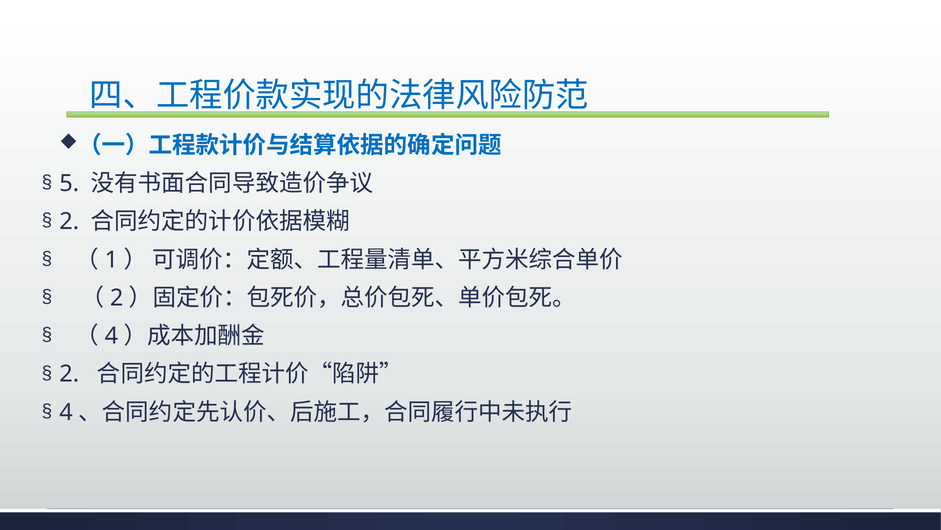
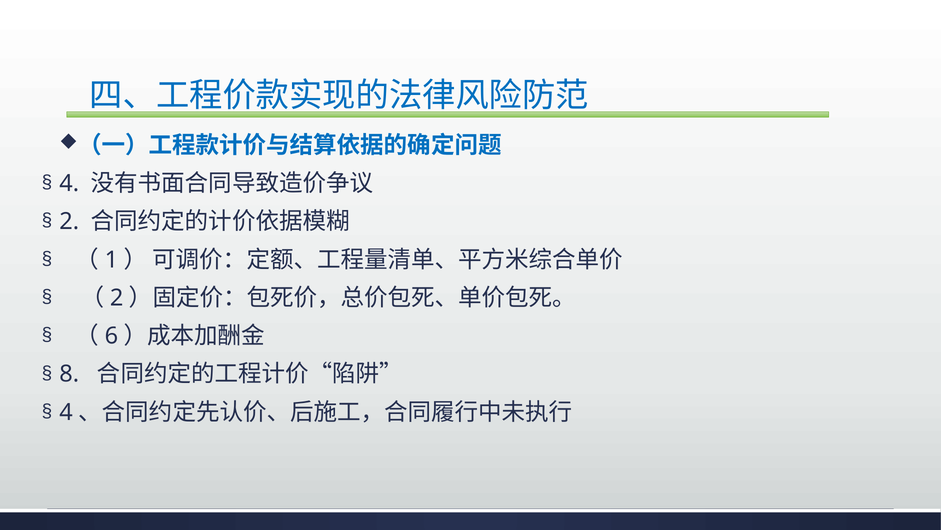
5 at (69, 183): 5 -> 4
4 at (111, 336): 4 -> 6
2 at (69, 374): 2 -> 8
